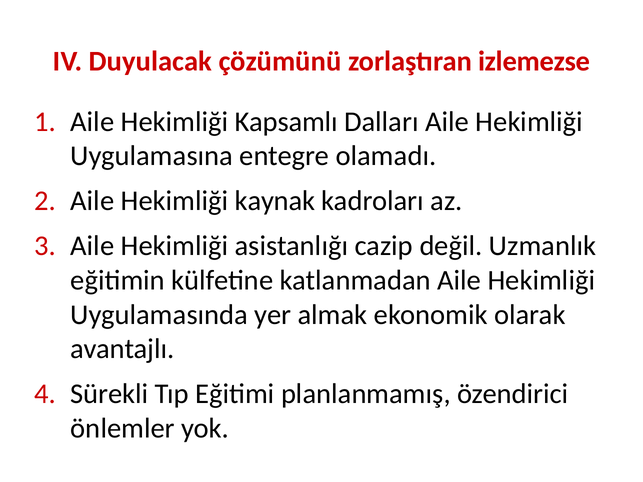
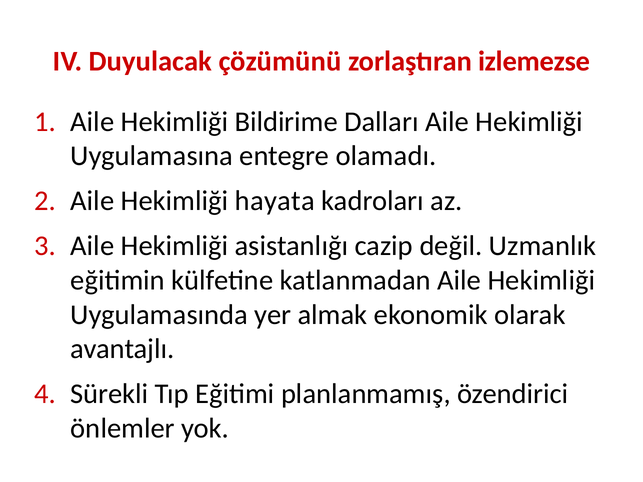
Kapsamlı: Kapsamlı -> Bildirime
kaynak: kaynak -> hayata
